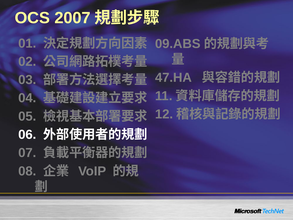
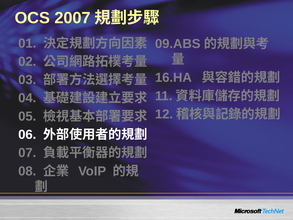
47.HA: 47.HA -> 16.HA
